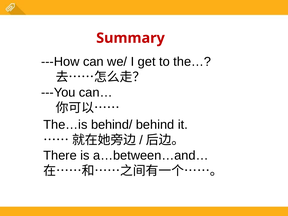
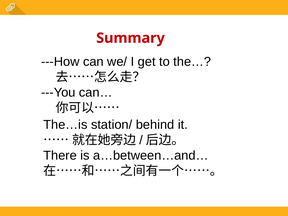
behind/: behind/ -> station/
